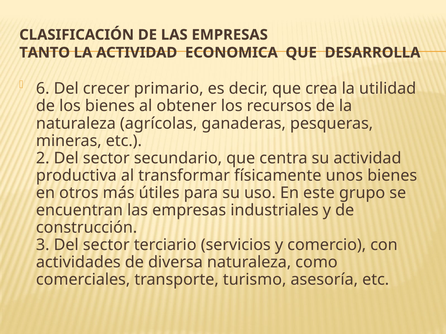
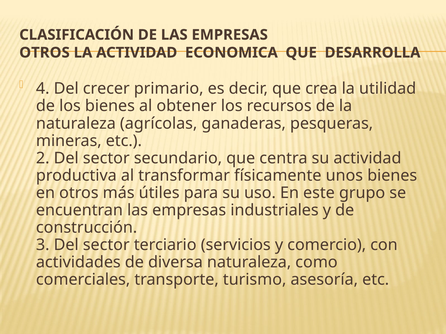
TANTO at (45, 53): TANTO -> OTROS
6: 6 -> 4
